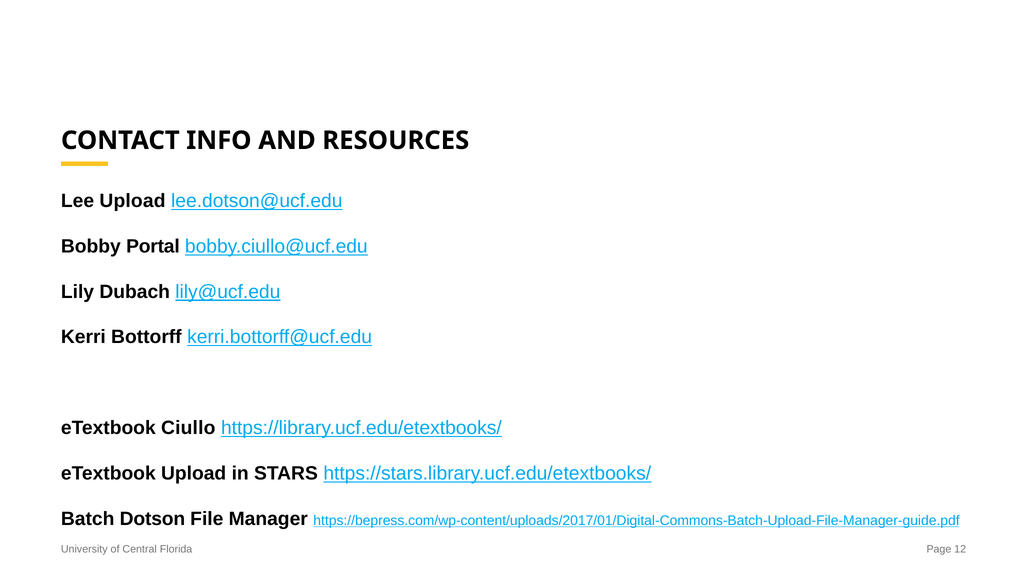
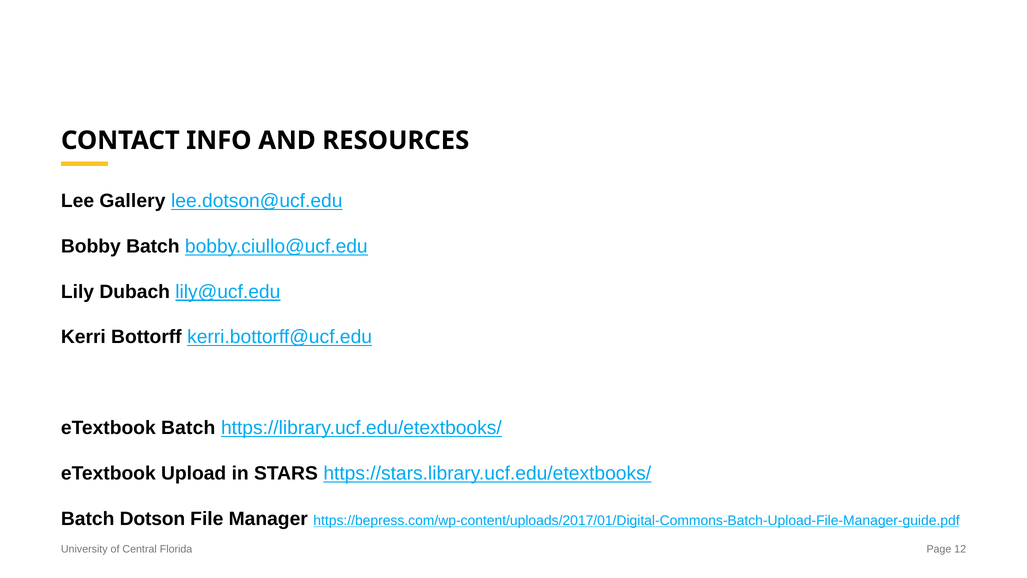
Lee Upload: Upload -> Gallery
Bobby Portal: Portal -> Batch
eTextbook Ciullo: Ciullo -> Batch
